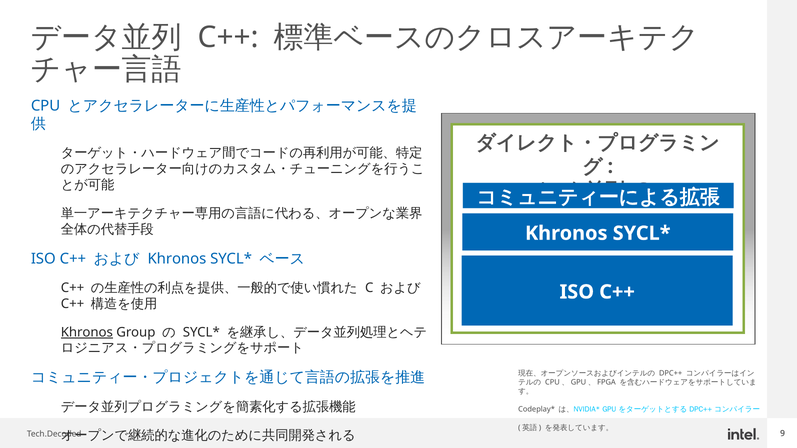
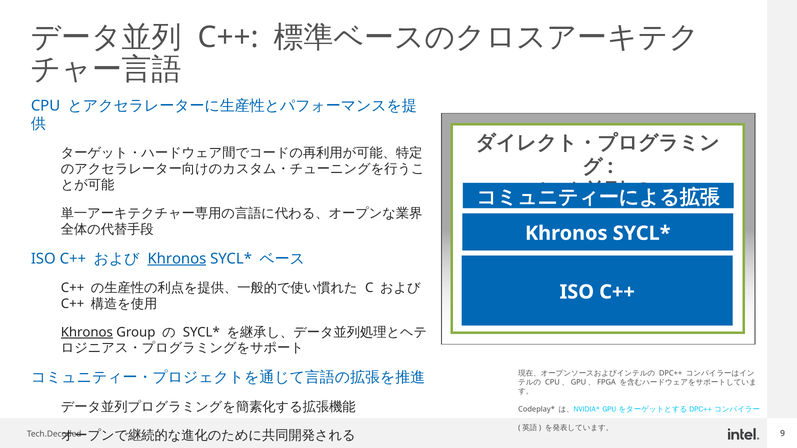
Khronos at (177, 259) underline: none -> present
